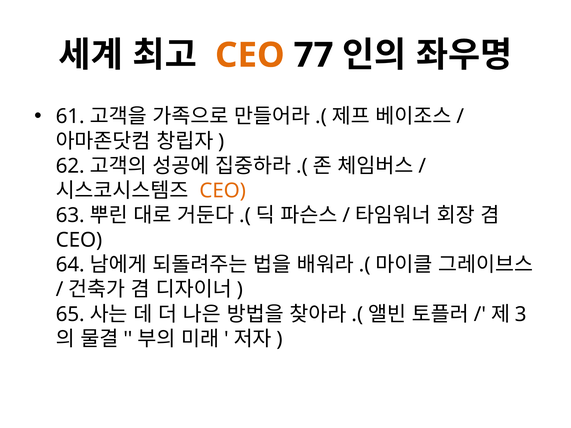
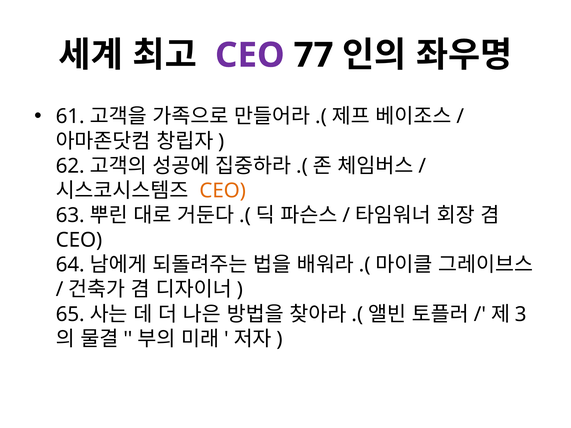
CEO at (250, 55) colour: orange -> purple
